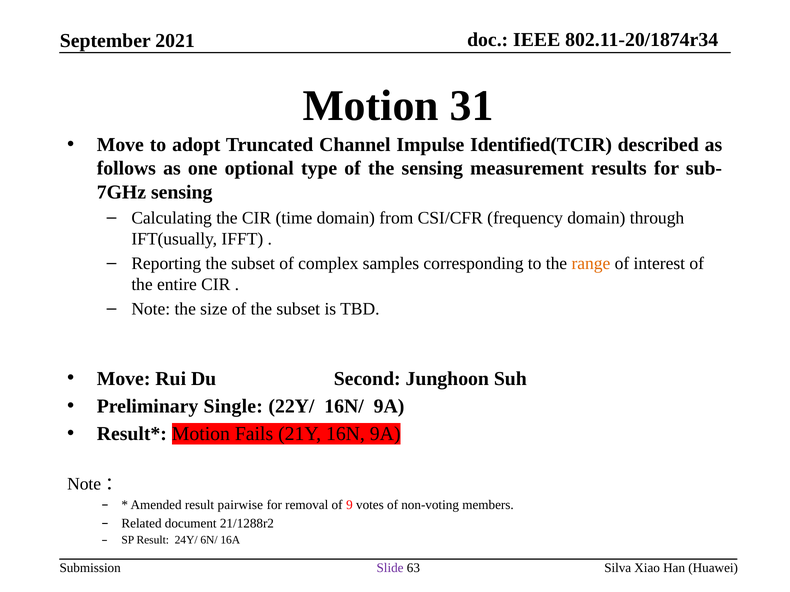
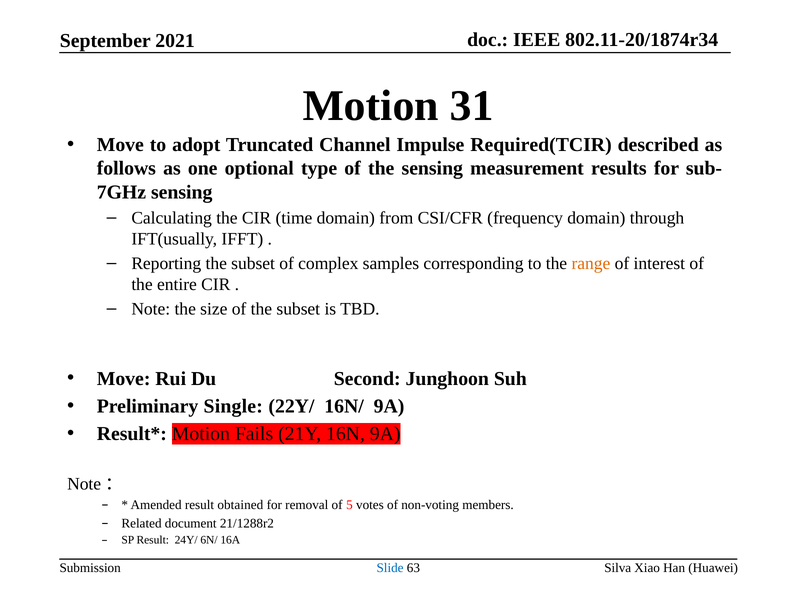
Identified(TCIR: Identified(TCIR -> Required(TCIR
pairwise: pairwise -> obtained
9: 9 -> 5
Slide colour: purple -> blue
